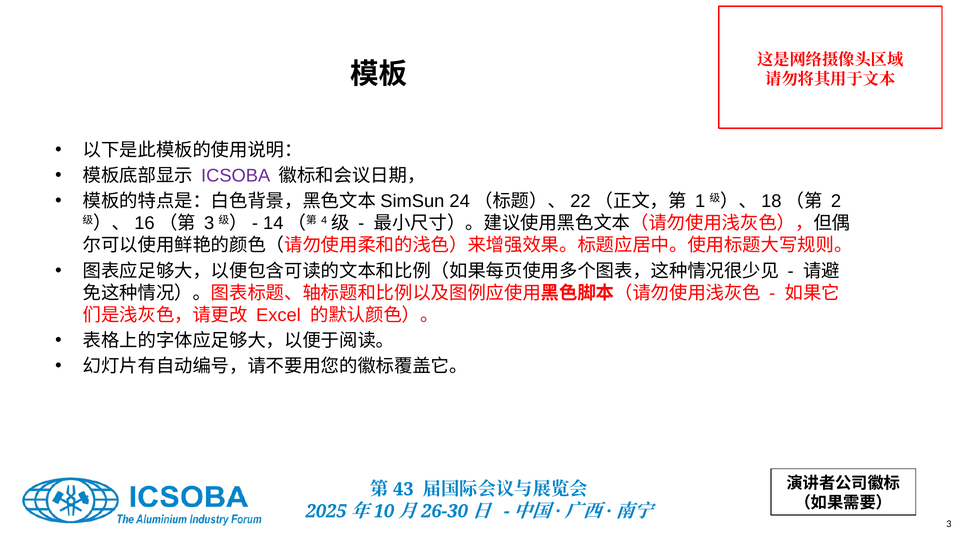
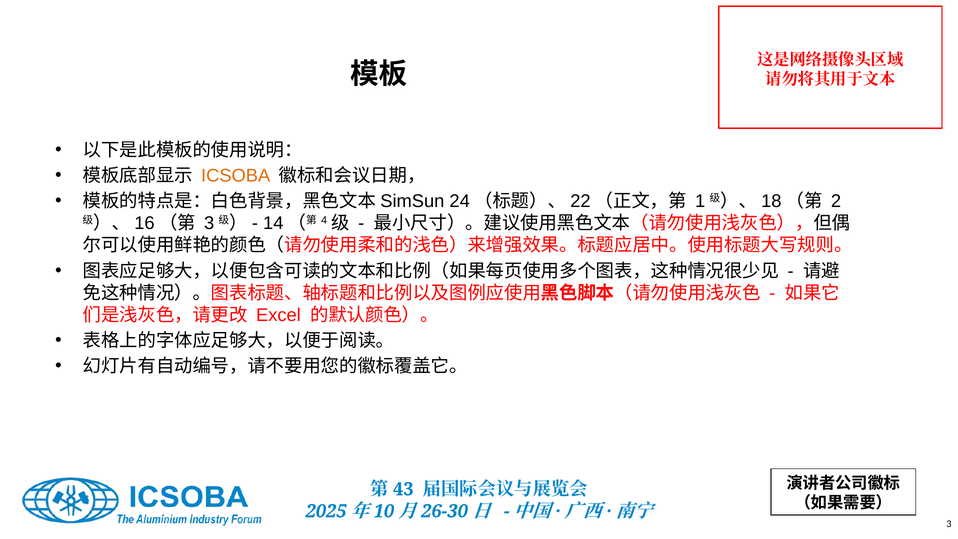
ICSOBA colour: purple -> orange
